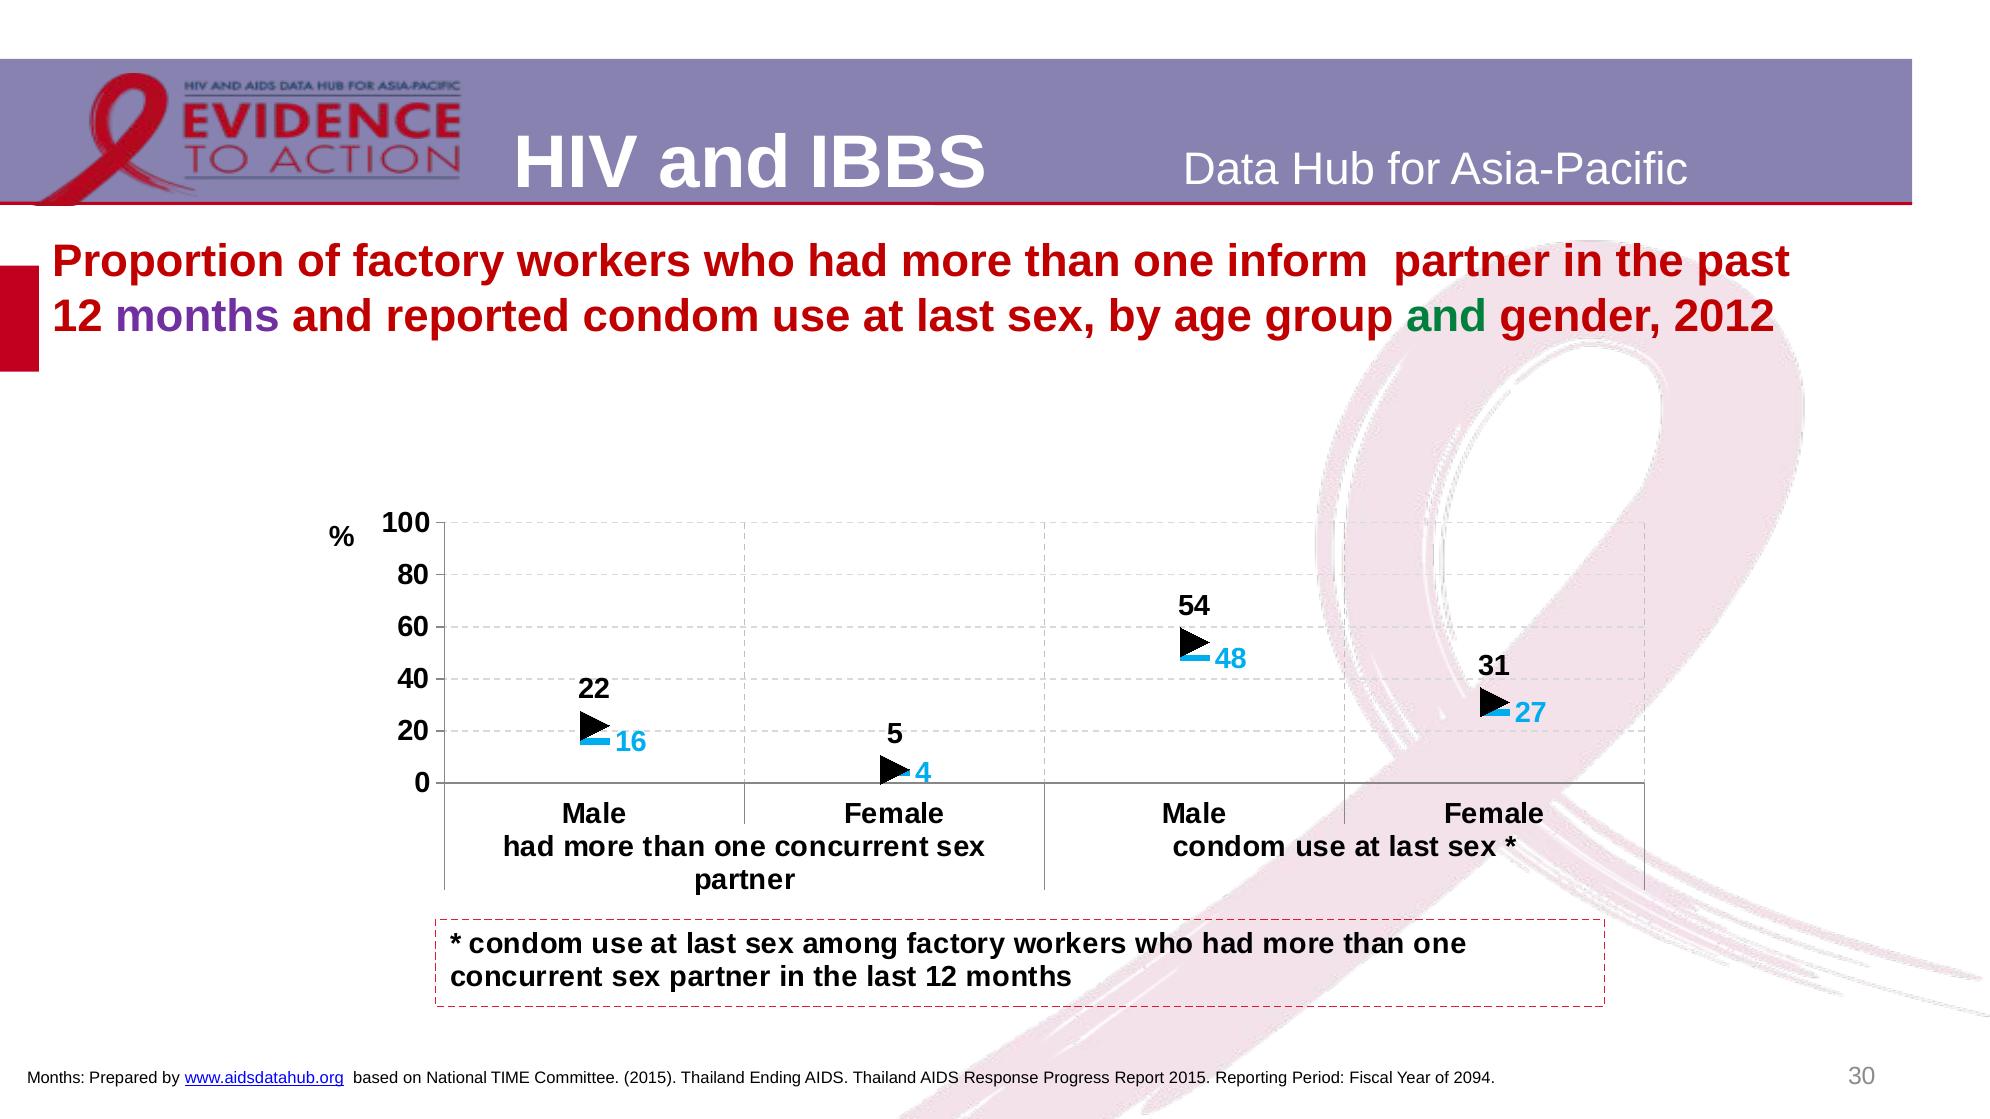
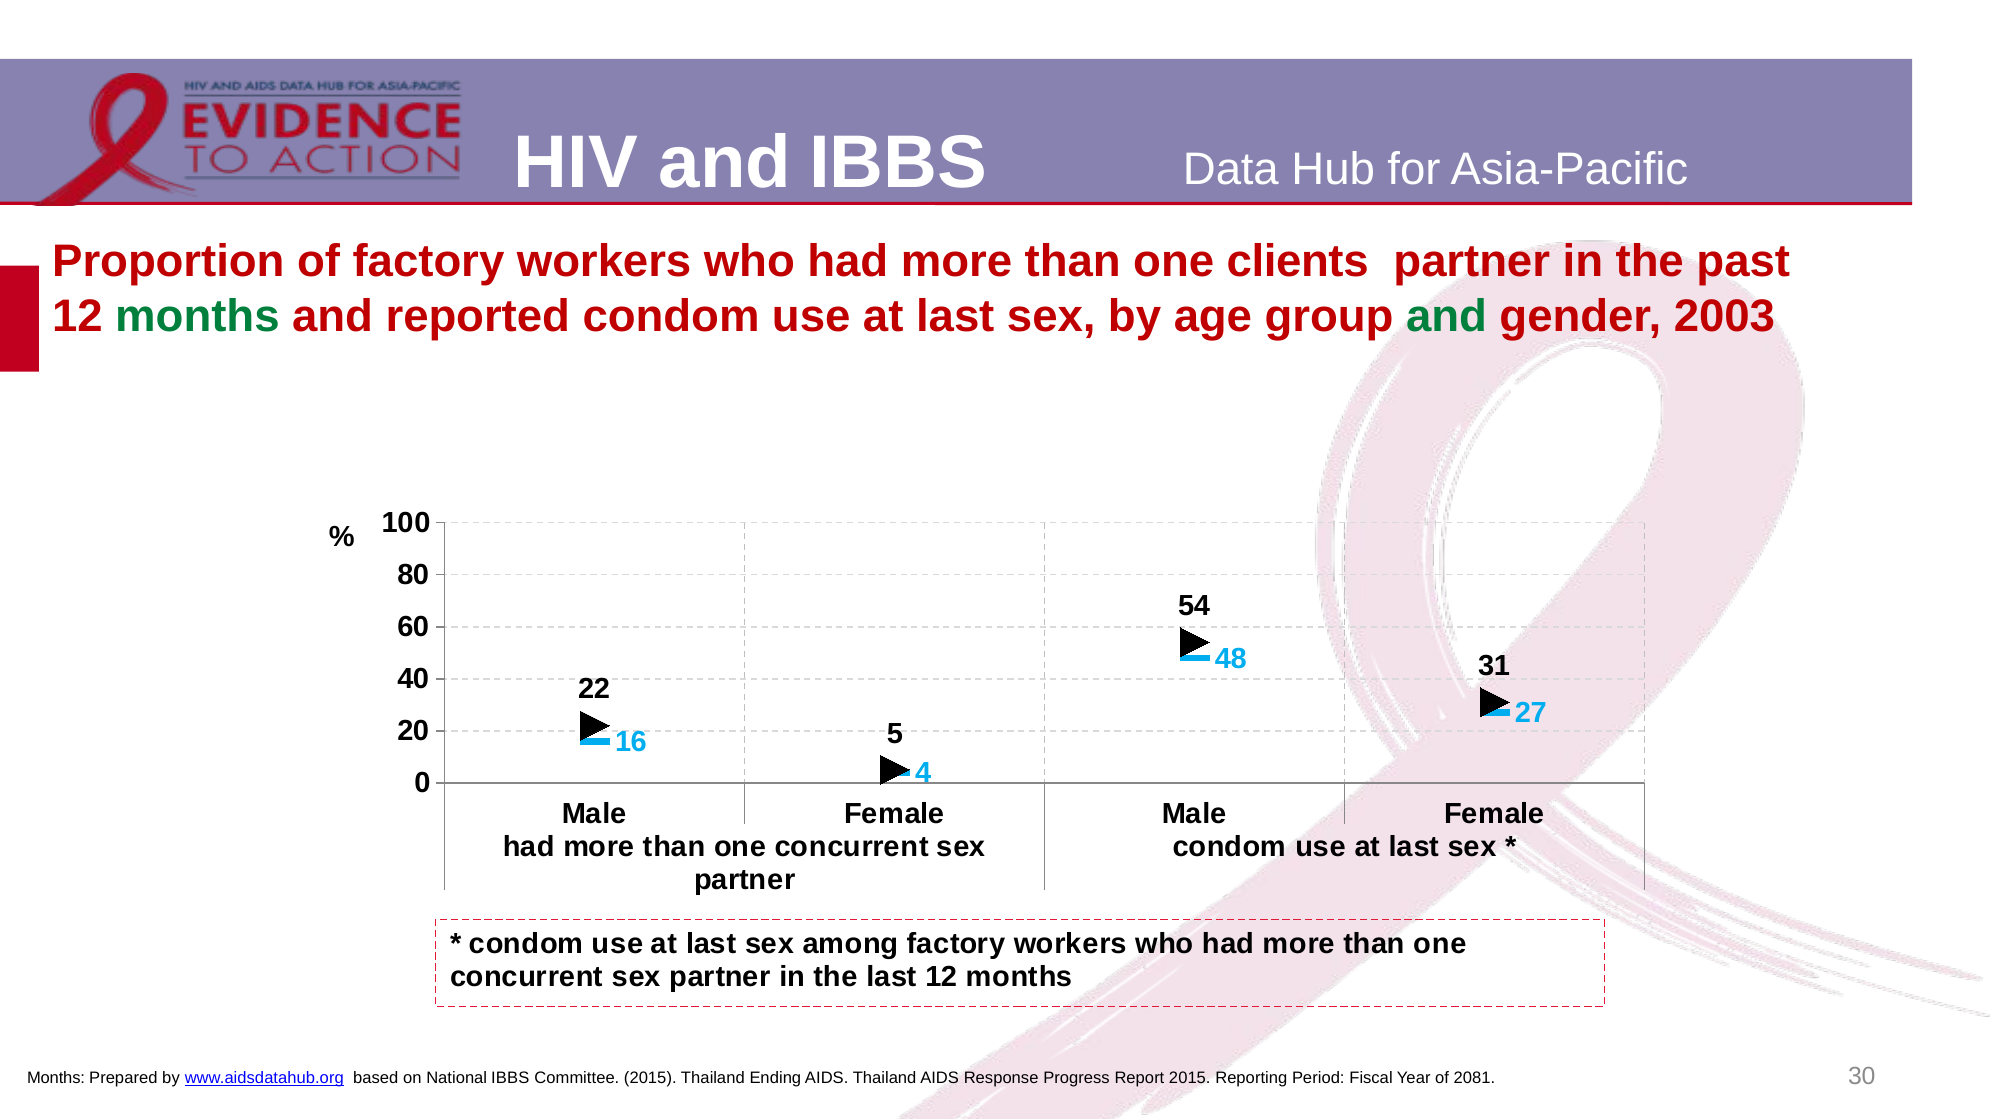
inform: inform -> clients
months at (197, 317) colour: purple -> green
2012: 2012 -> 2003
National TIME: TIME -> IBBS
2094: 2094 -> 2081
